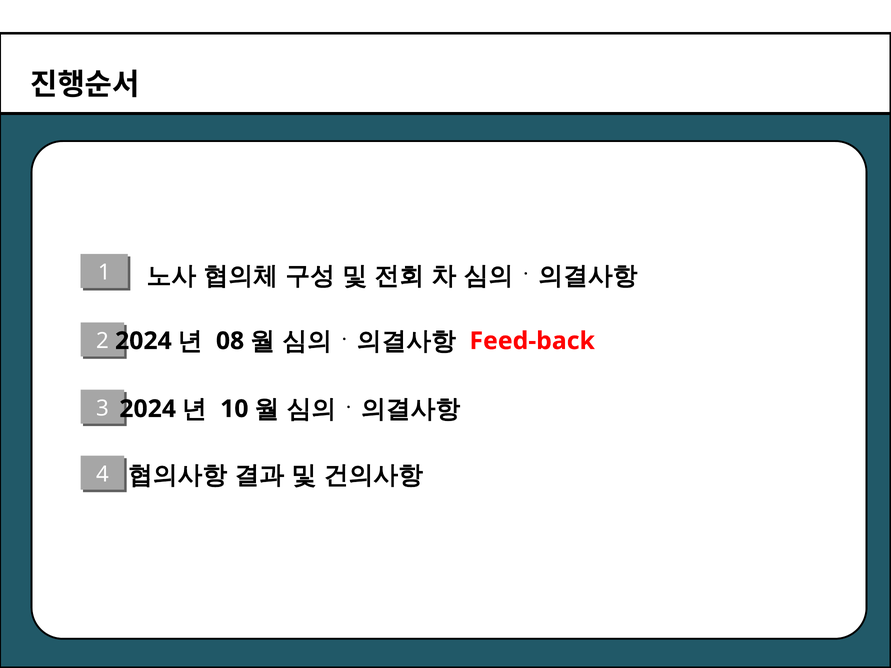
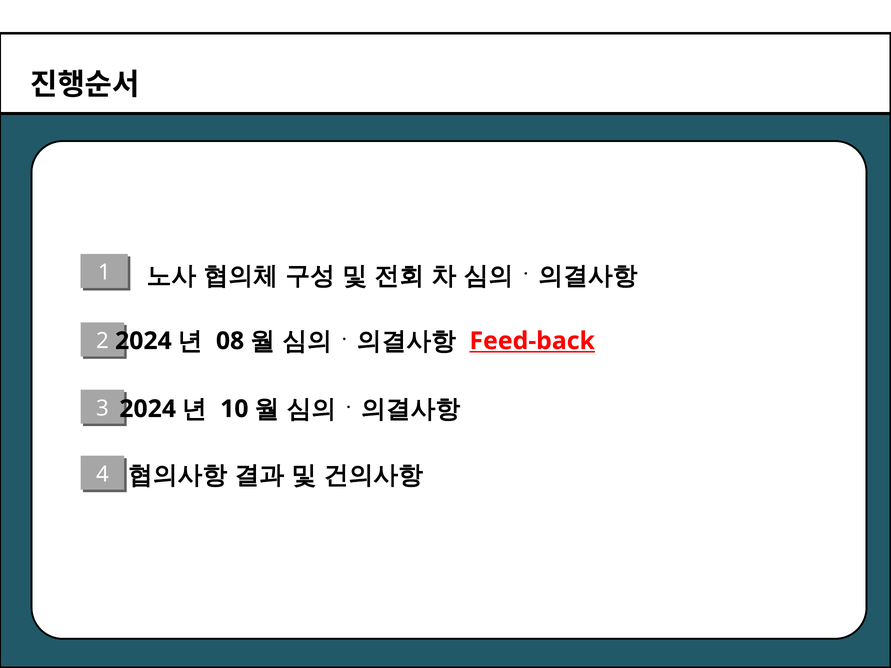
Feed-back underline: none -> present
